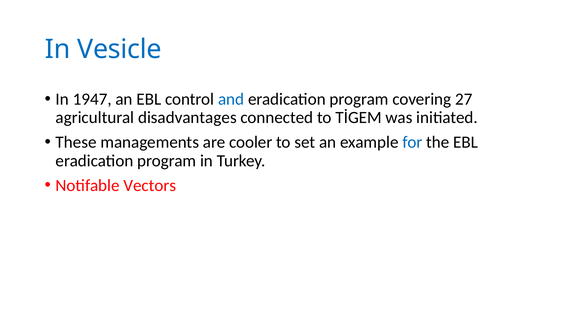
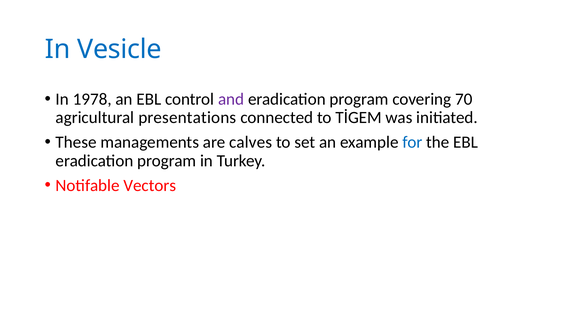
1947: 1947 -> 1978
and colour: blue -> purple
27: 27 -> 70
disadvantages: disadvantages -> presentations
cooler: cooler -> calves
